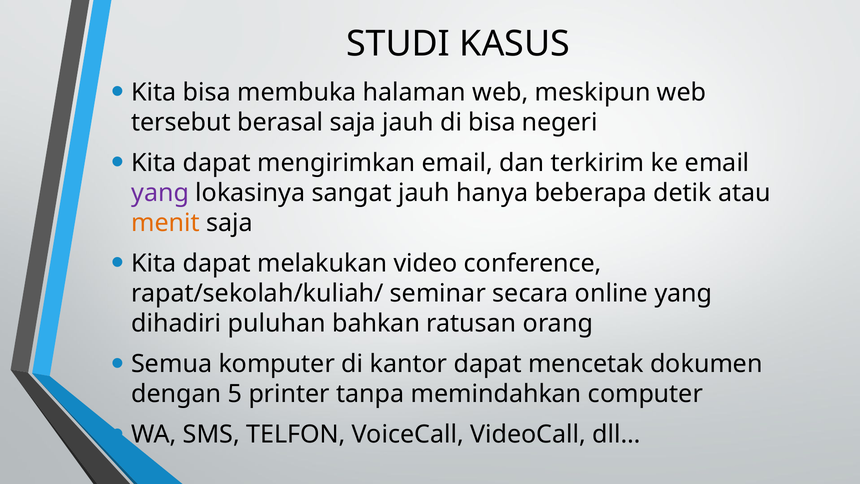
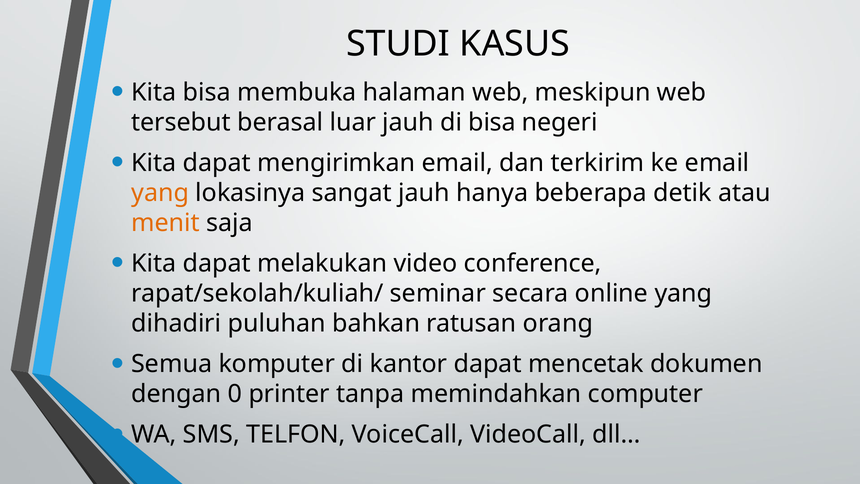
berasal saja: saja -> luar
yang at (160, 193) colour: purple -> orange
5: 5 -> 0
